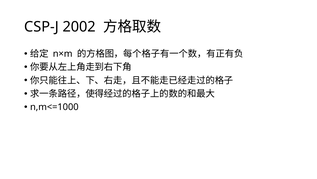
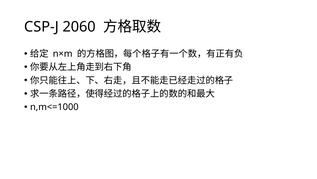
2002: 2002 -> 2060
